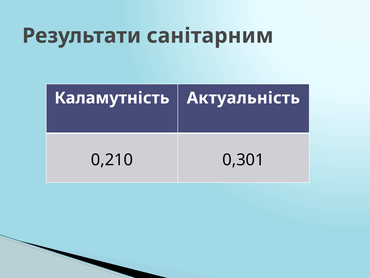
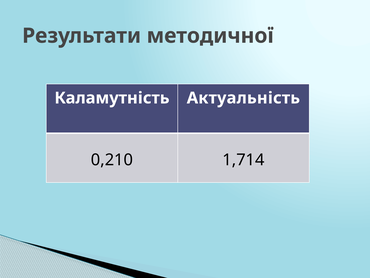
санітарним: санітарним -> методичної
0,301: 0,301 -> 1,714
